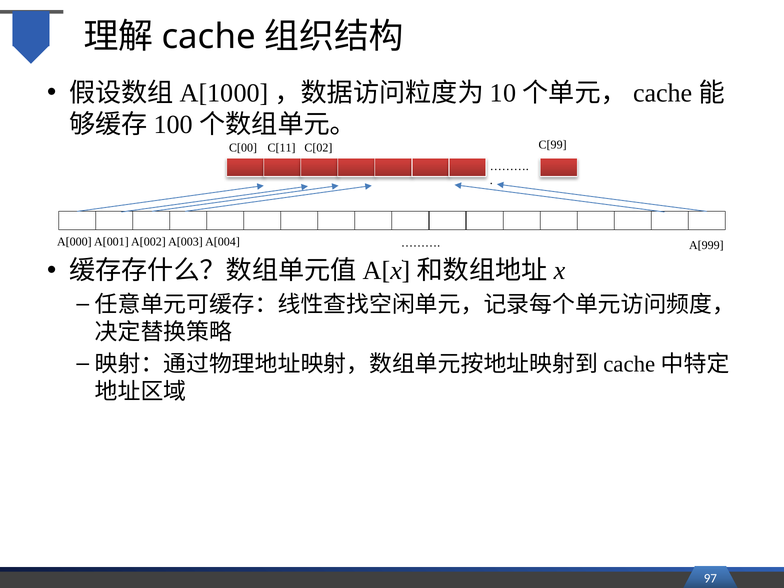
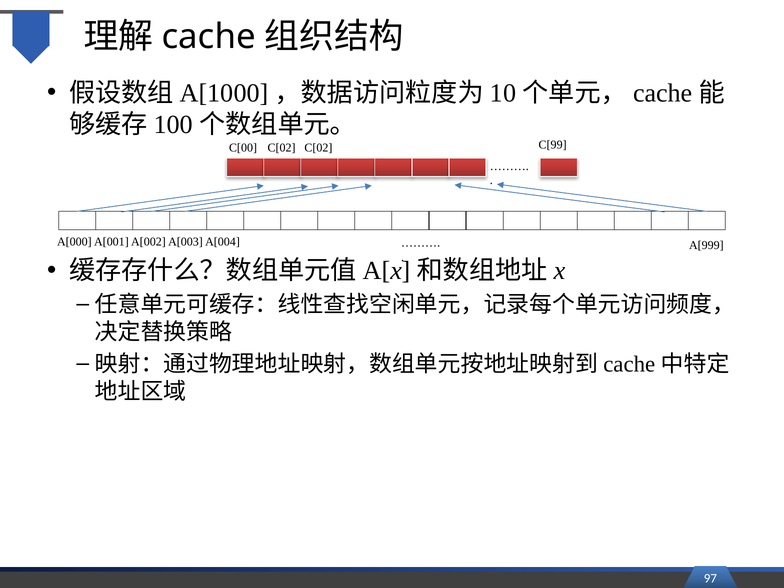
C[00 C[11: C[11 -> C[02
